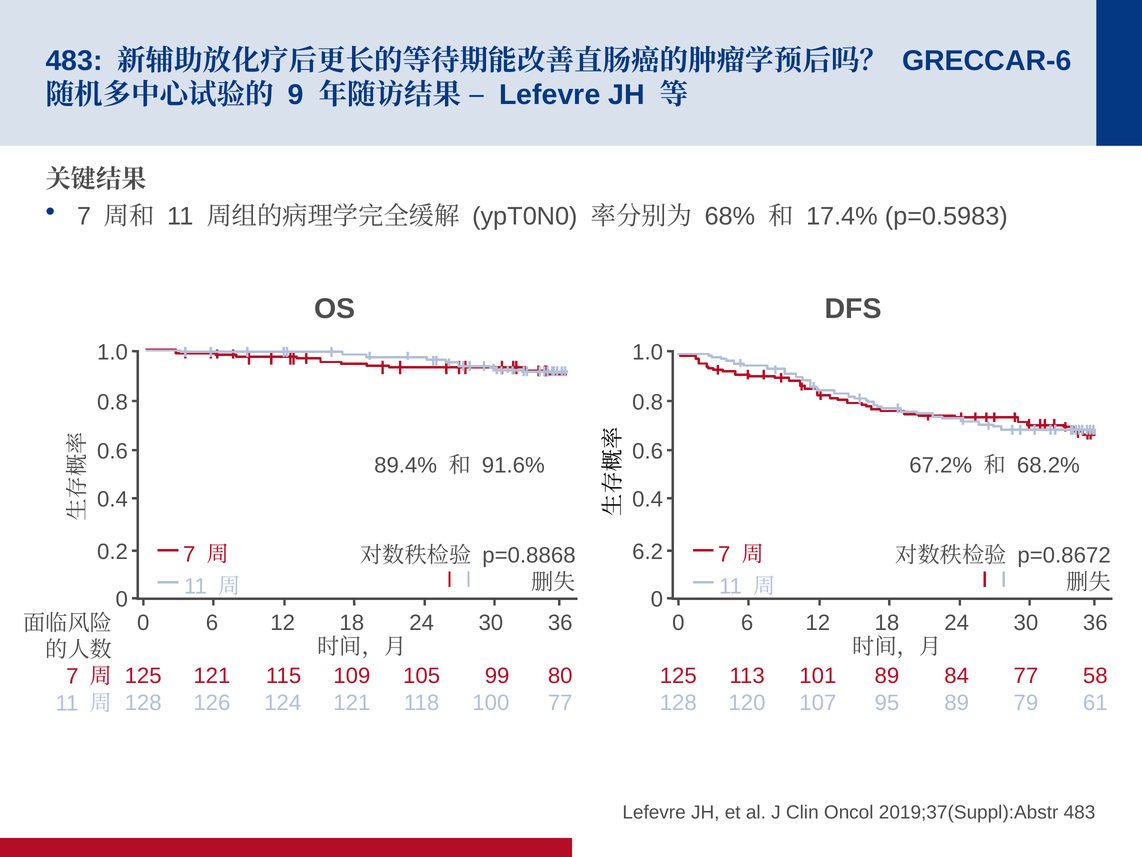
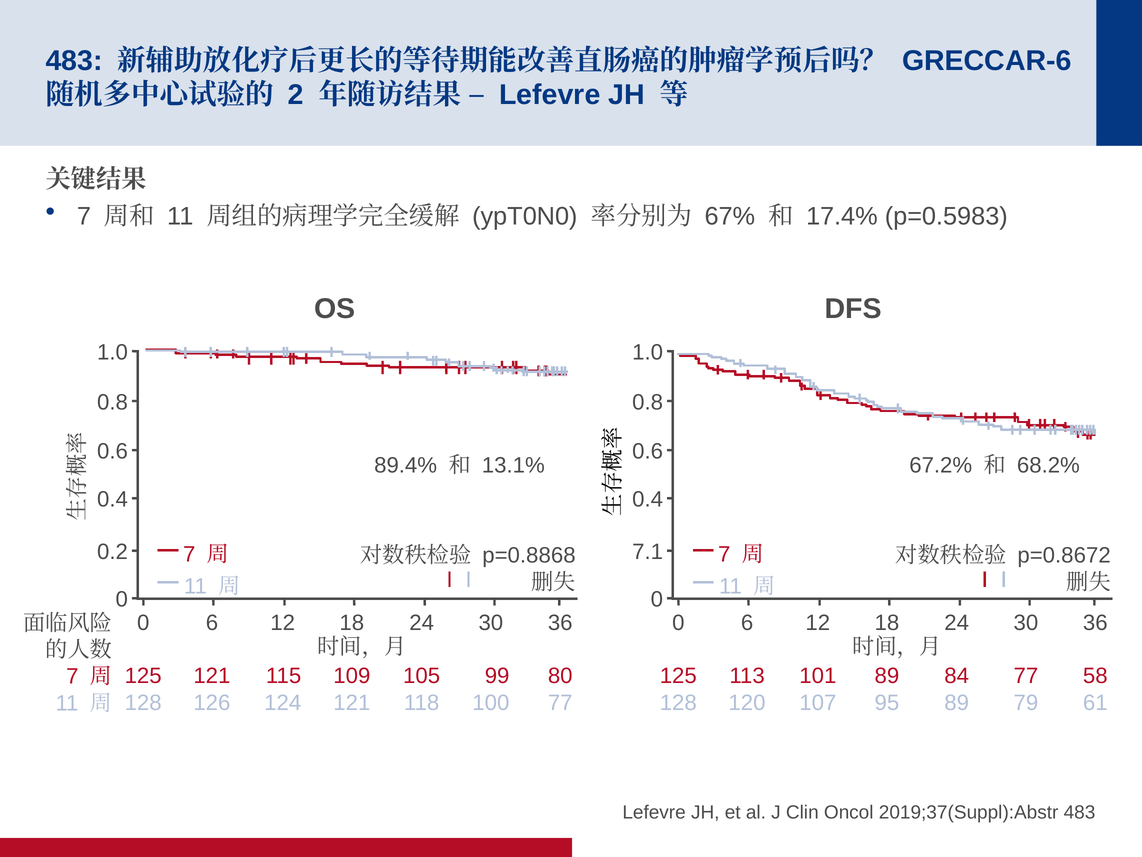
9: 9 -> 2
68%: 68% -> 67%
91.6%: 91.6% -> 13.1%
6.2: 6.2 -> 7.1
